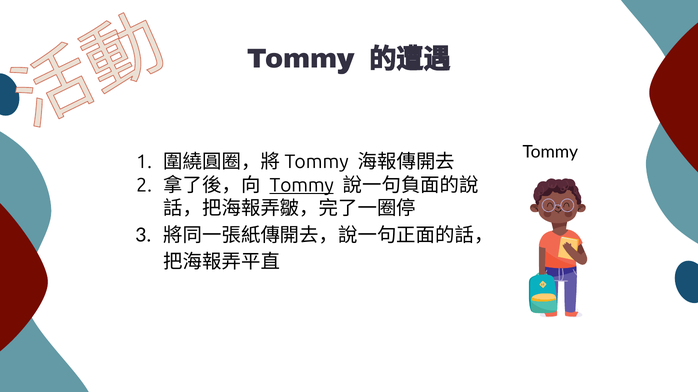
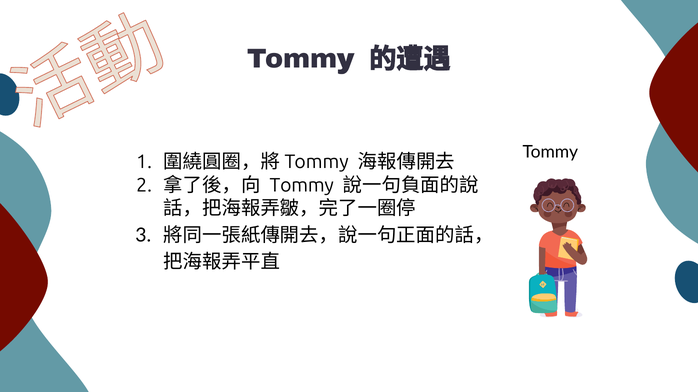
Tommy at (302, 185) underline: present -> none
